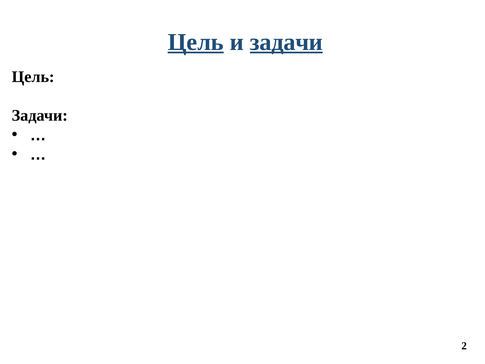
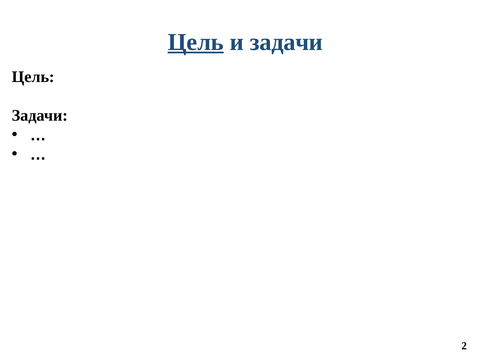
задачи at (286, 42) underline: present -> none
